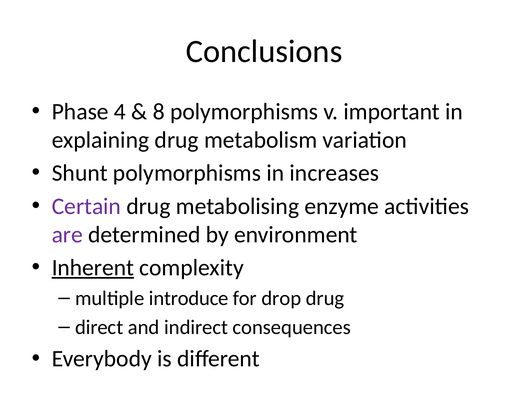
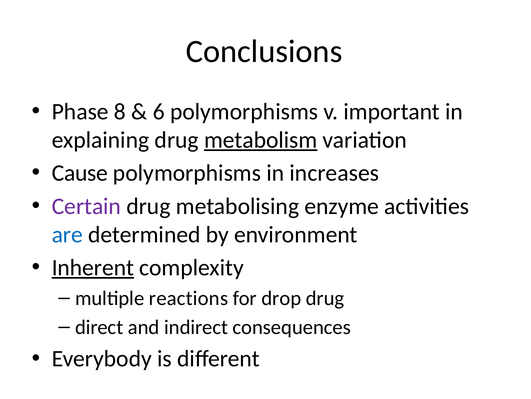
4: 4 -> 8
8: 8 -> 6
metabolism underline: none -> present
Shunt: Shunt -> Cause
are colour: purple -> blue
introduce: introduce -> reactions
